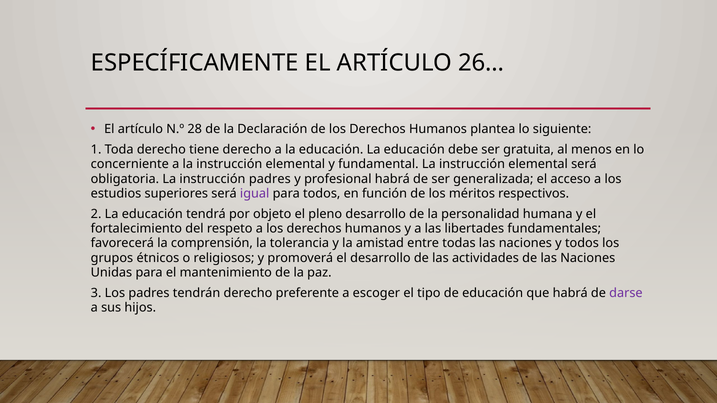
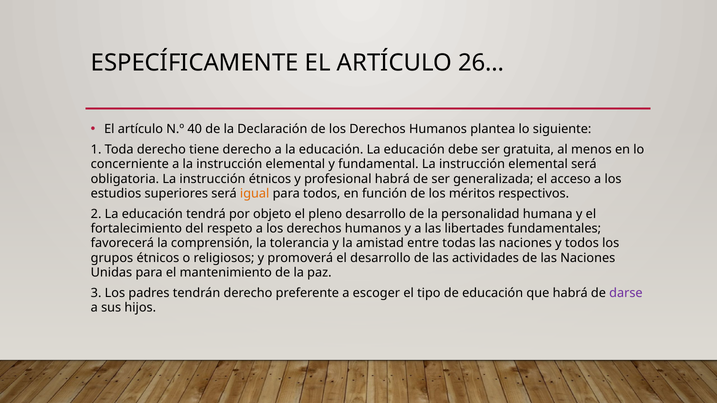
28: 28 -> 40
instrucción padres: padres -> étnicos
igual colour: purple -> orange
